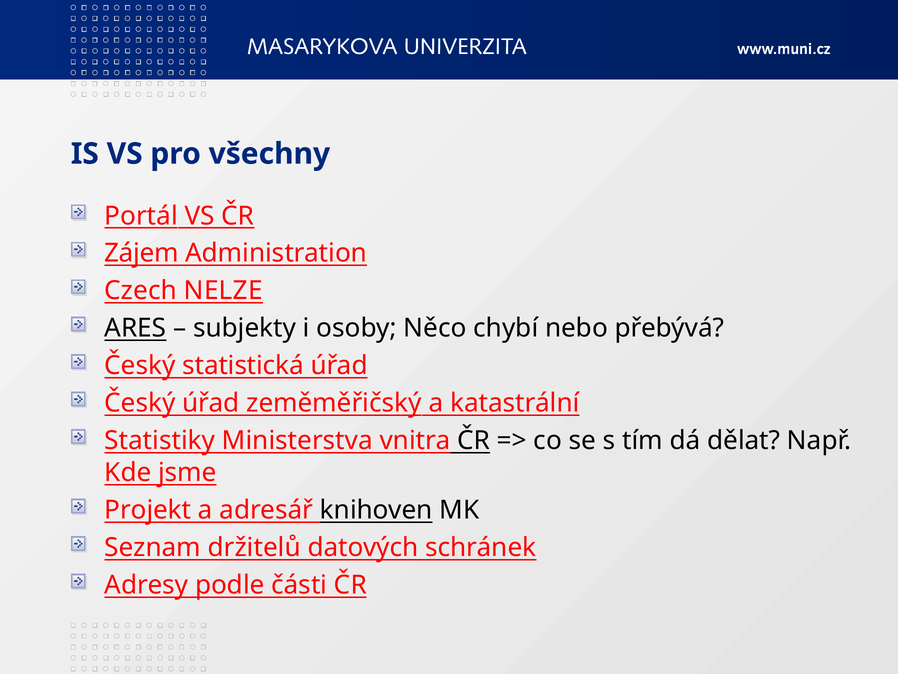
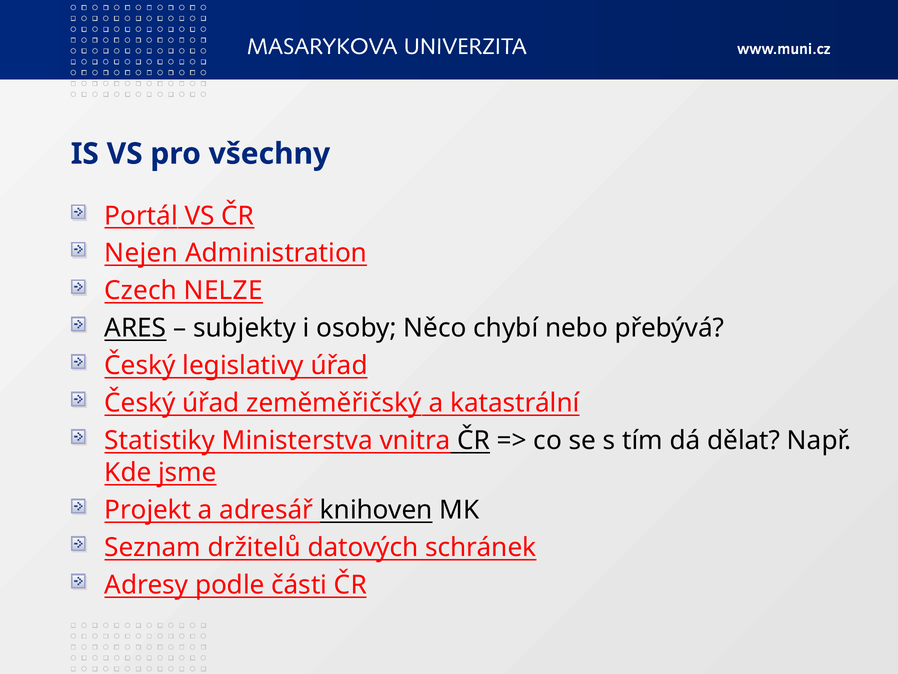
Zájem: Zájem -> Nejen
statistická: statistická -> legislativy
